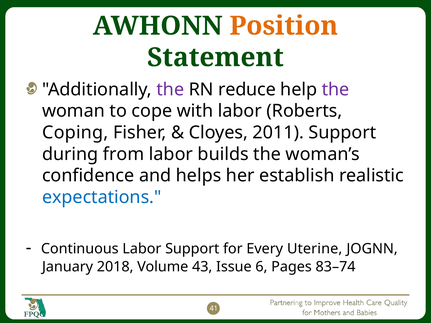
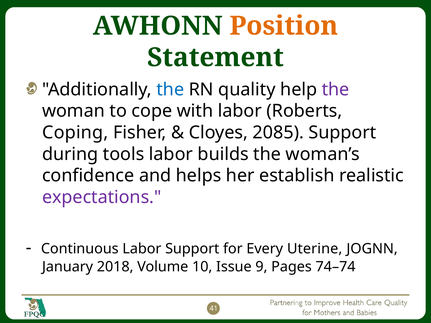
the at (170, 90) colour: purple -> blue
reduce: reduce -> quality
2011: 2011 -> 2085
from: from -> tools
expectations colour: blue -> purple
43: 43 -> 10
6: 6 -> 9
83–74: 83–74 -> 74–74
